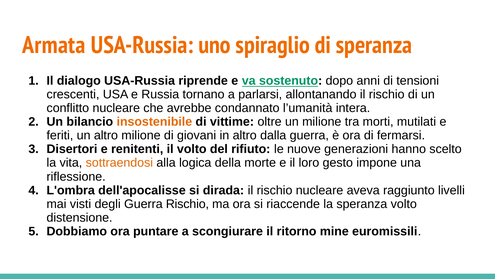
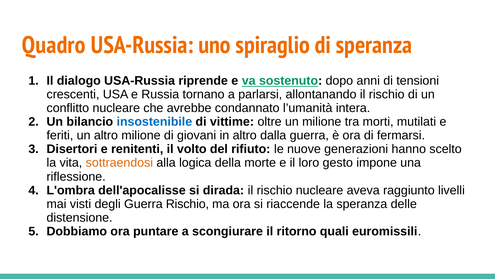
Armata: Armata -> Quadro
insostenibile colour: orange -> blue
speranza volto: volto -> delle
mine: mine -> quali
